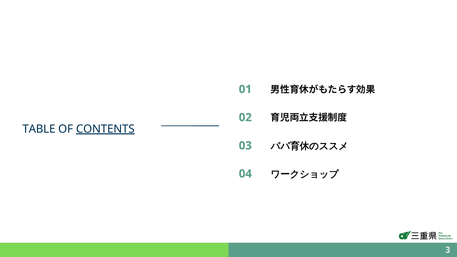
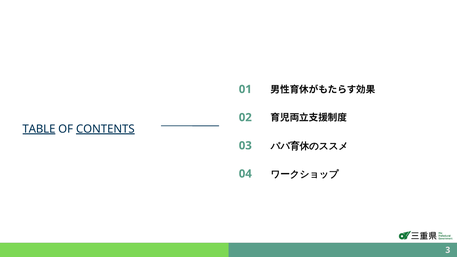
TABLE underline: none -> present
